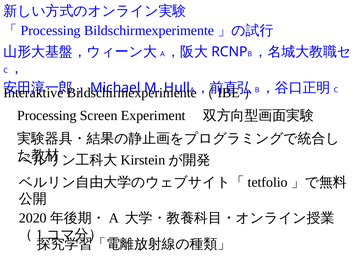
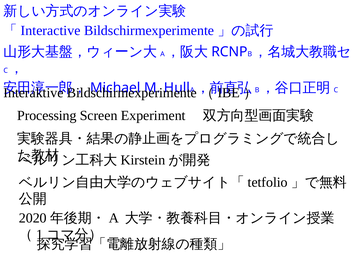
Processing at (51, 30): Processing -> Interactive
